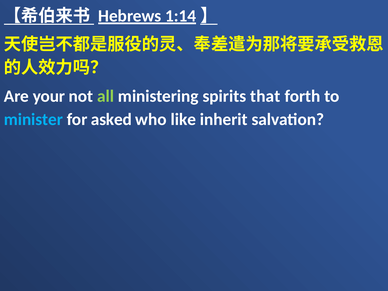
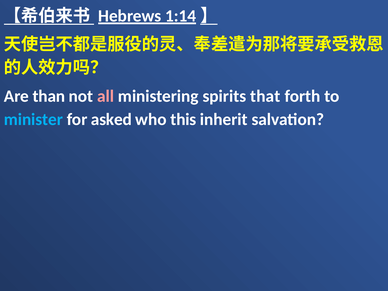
your: your -> than
all colour: light green -> pink
like: like -> this
